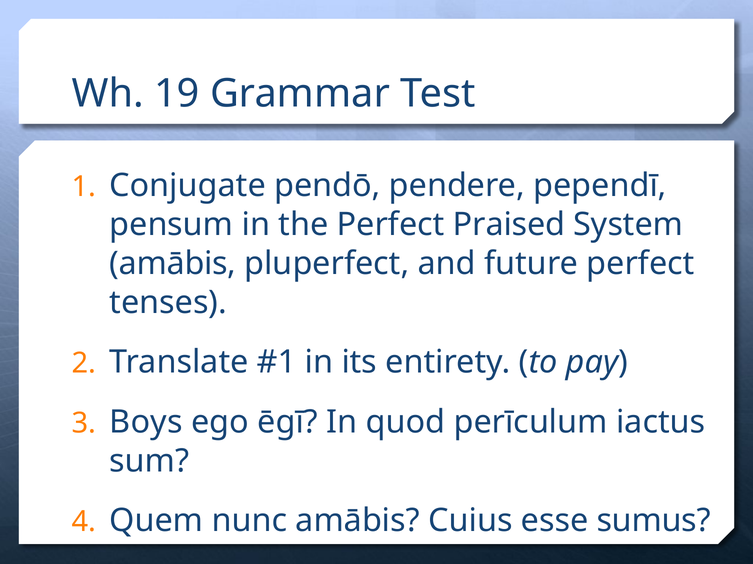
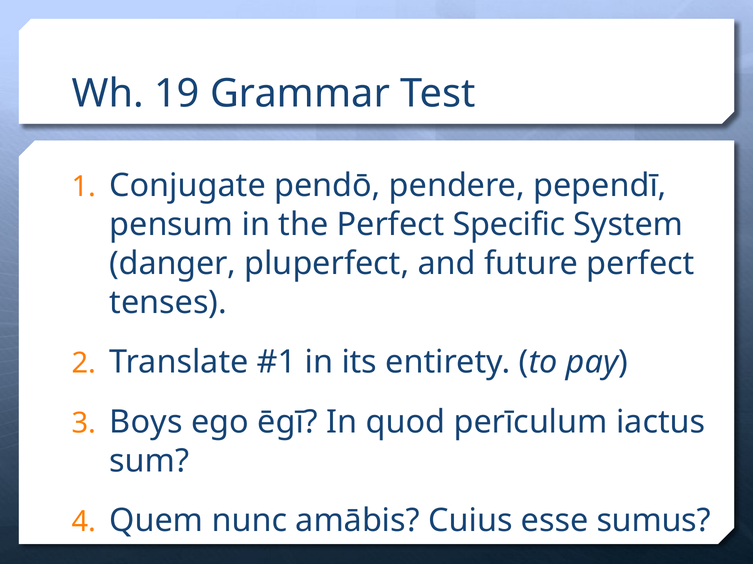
Praised: Praised -> Specific
amābis at (173, 264): amābis -> danger
